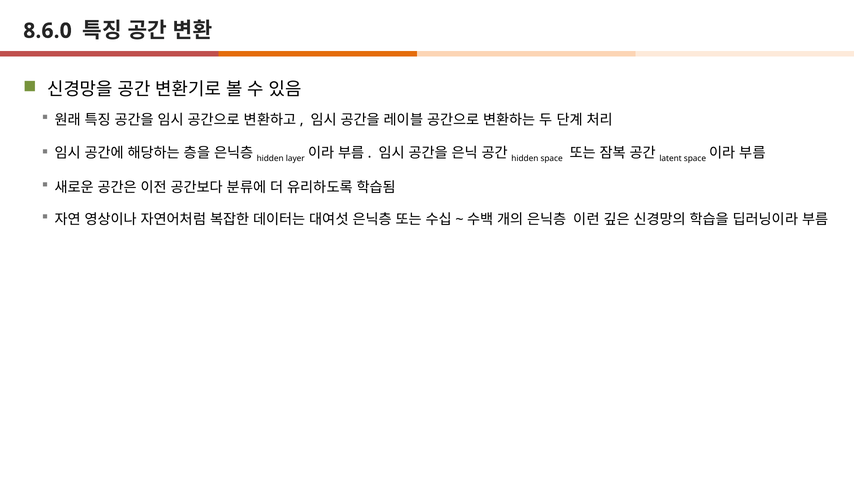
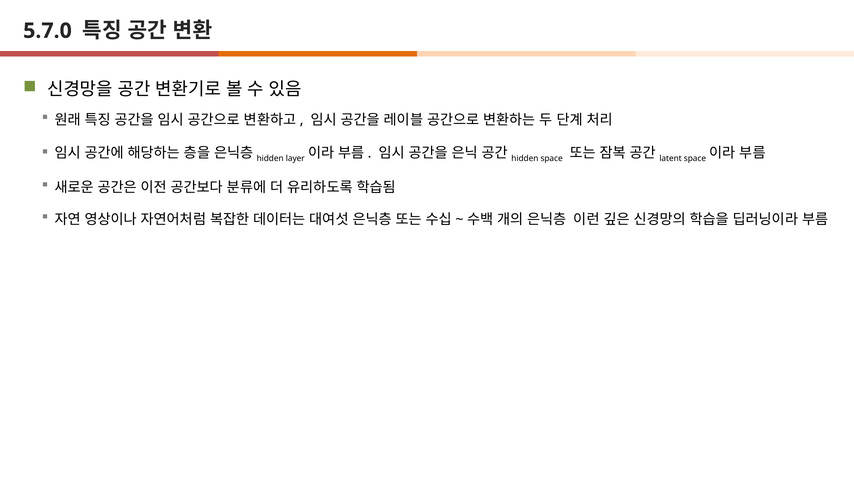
8.6.0: 8.6.0 -> 5.7.0
